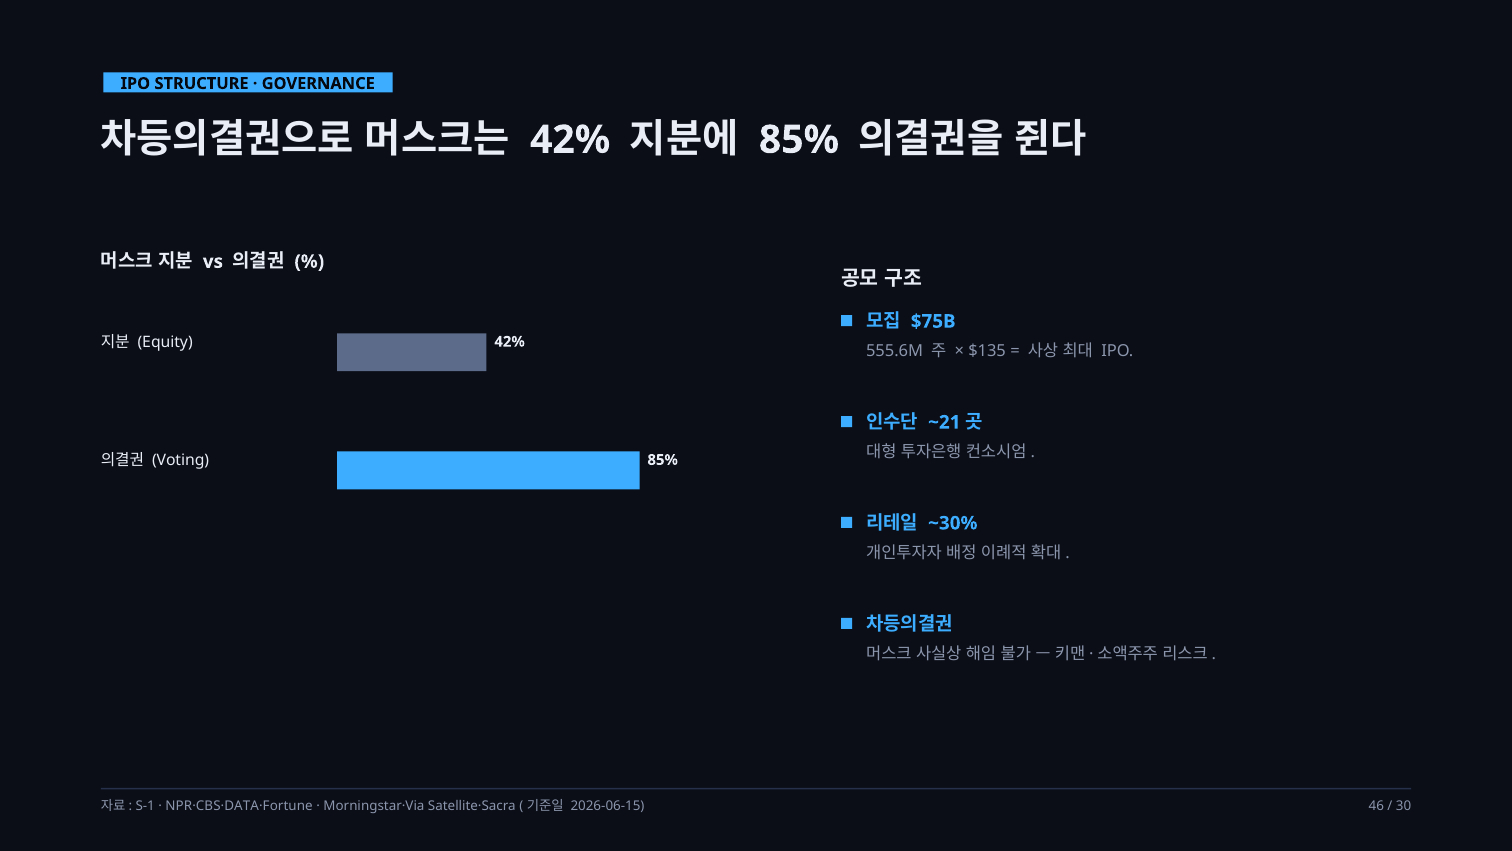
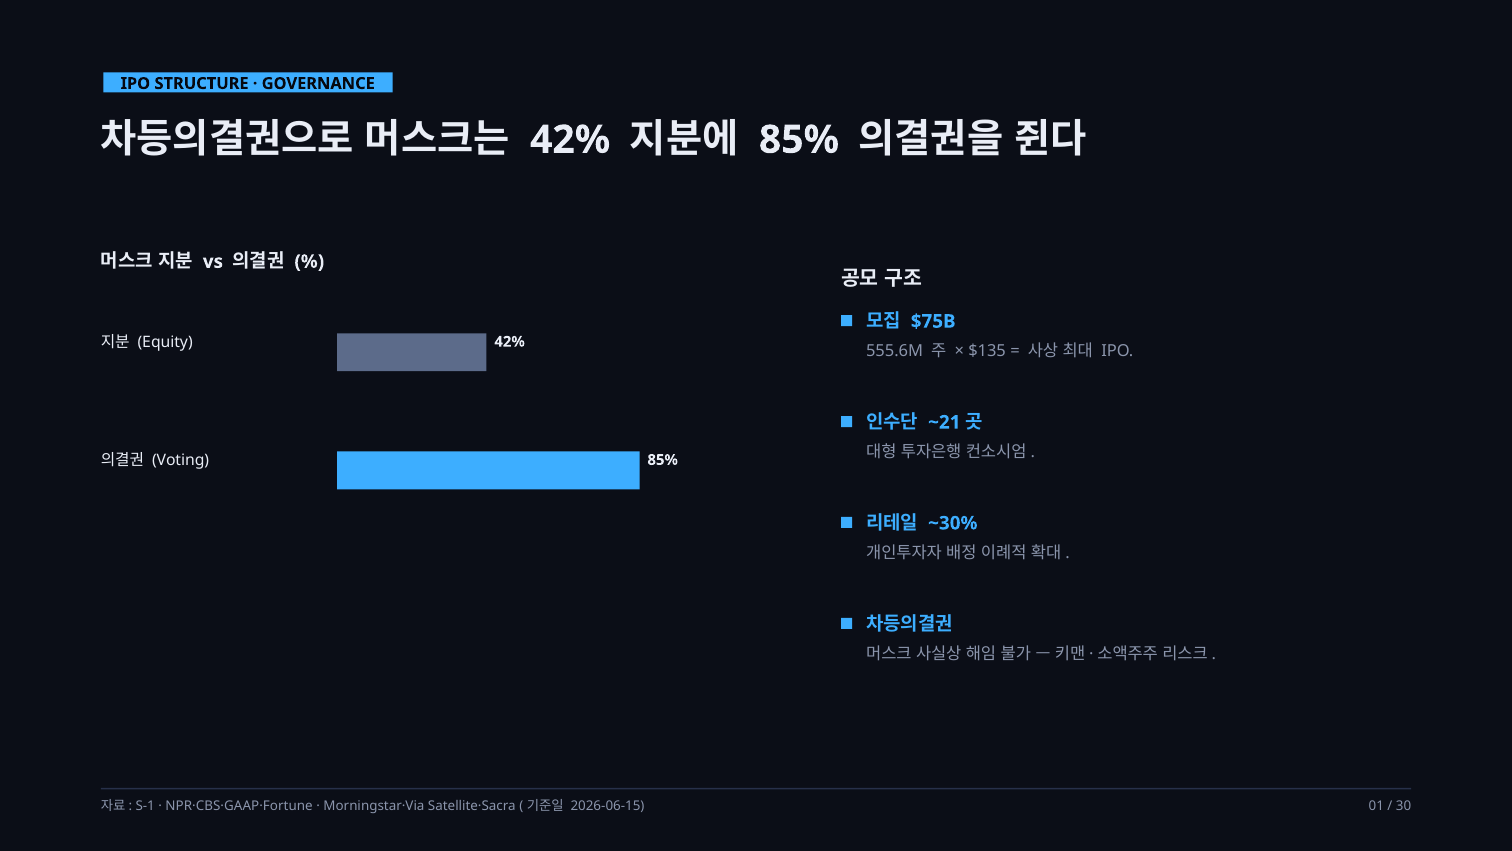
NPR·CBS·DATA·Fortune: NPR·CBS·DATA·Fortune -> NPR·CBS·GAAP·Fortune
46: 46 -> 01
